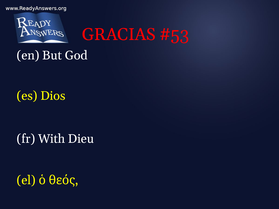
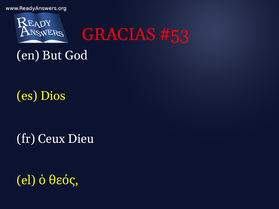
With: With -> Ceux
